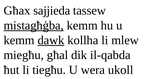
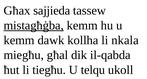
dawk underline: present -> none
mlew: mlew -> nkala
wera: wera -> telqu
